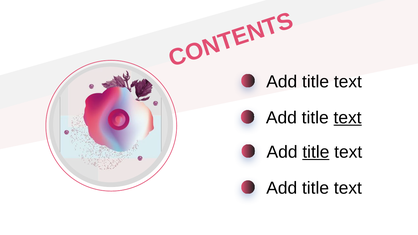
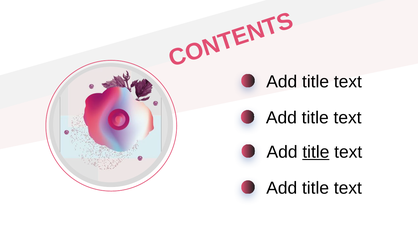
text at (348, 118) underline: present -> none
